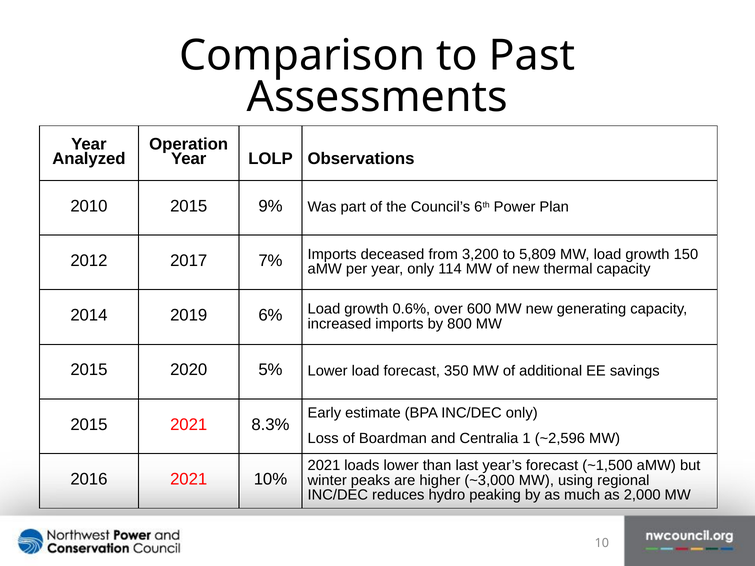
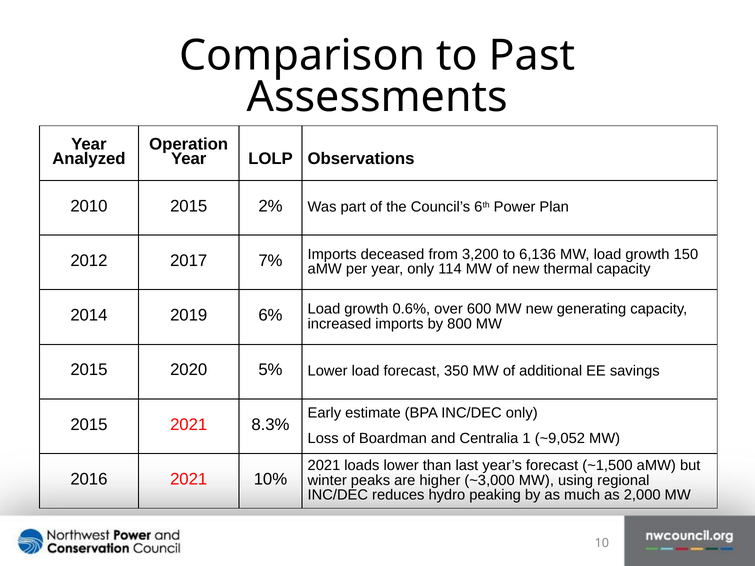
9%: 9% -> 2%
5,809: 5,809 -> 6,136
~2,596: ~2,596 -> ~9,052
